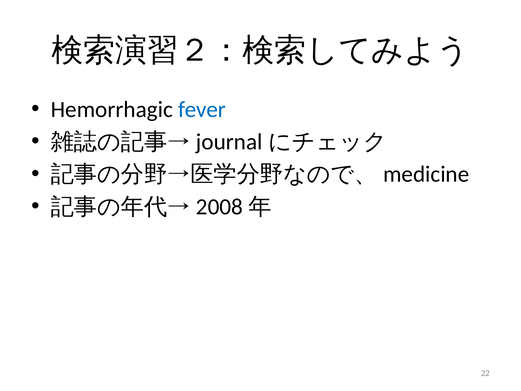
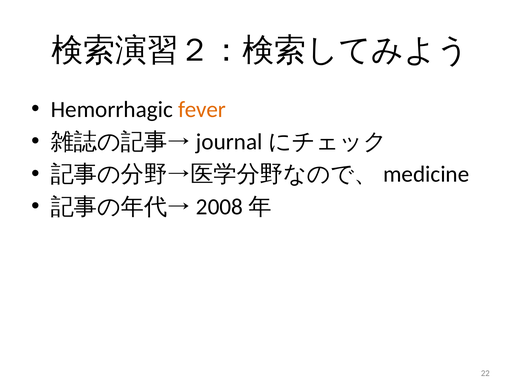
fever colour: blue -> orange
